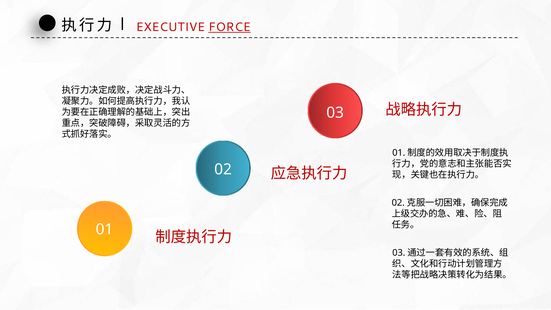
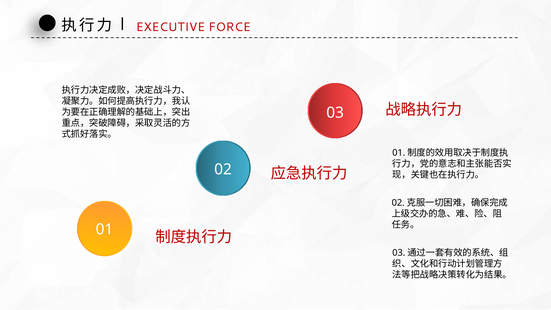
FORCE underline: present -> none
